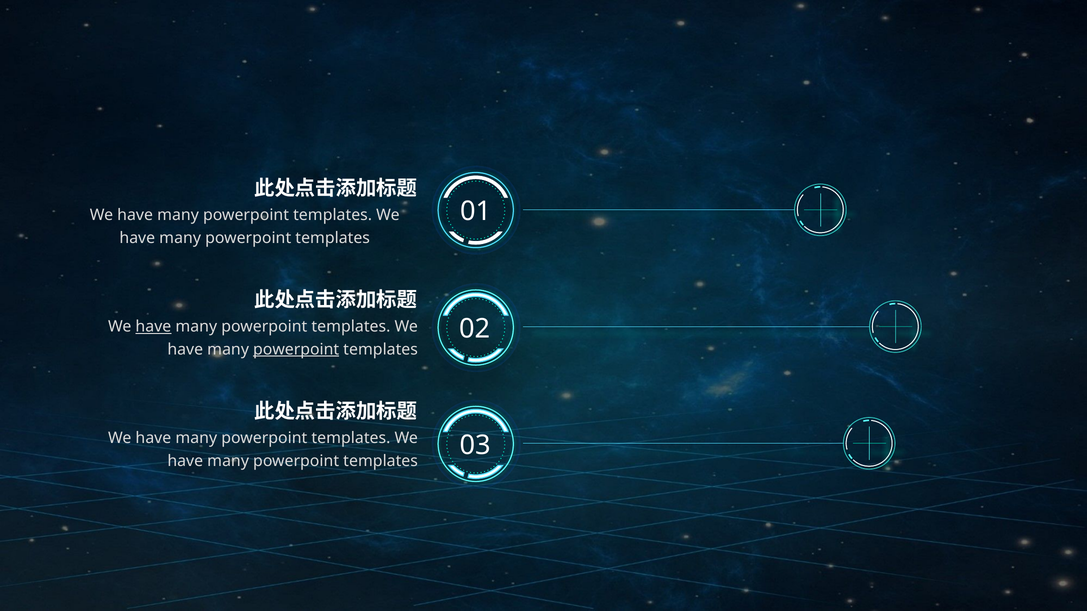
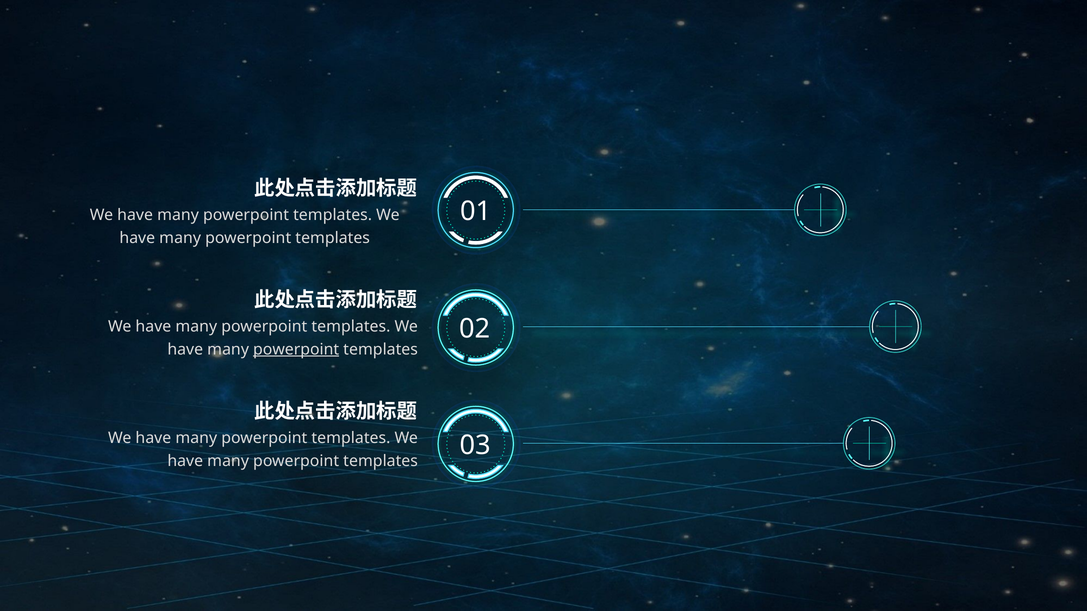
have at (153, 327) underline: present -> none
